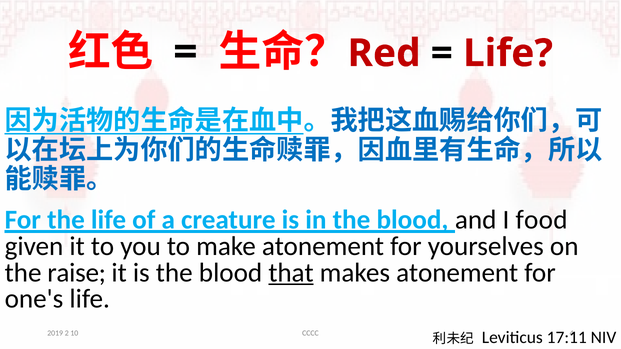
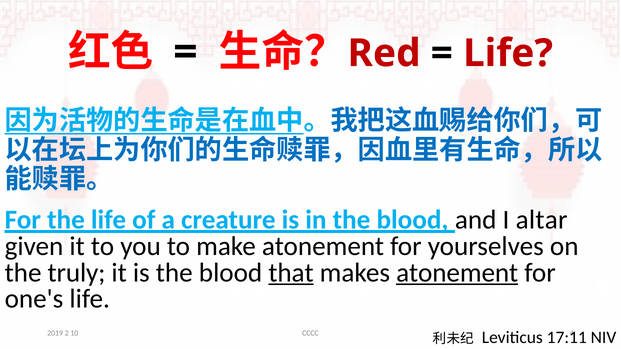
food: food -> altar
raise: raise -> truly
atonement at (457, 273) underline: none -> present
